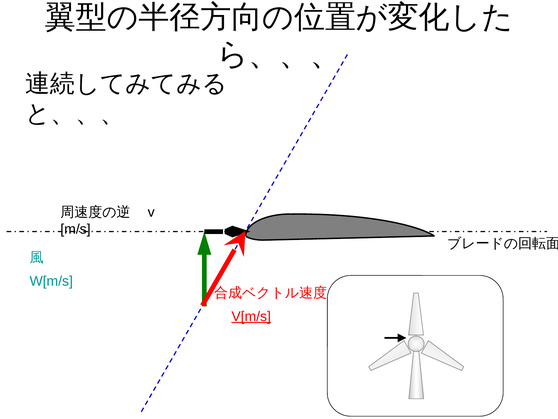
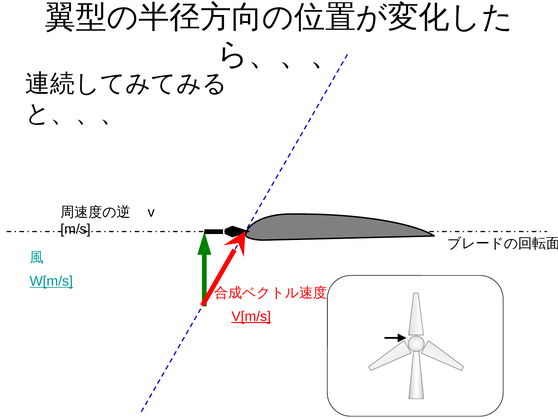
W[m/s underline: none -> present
